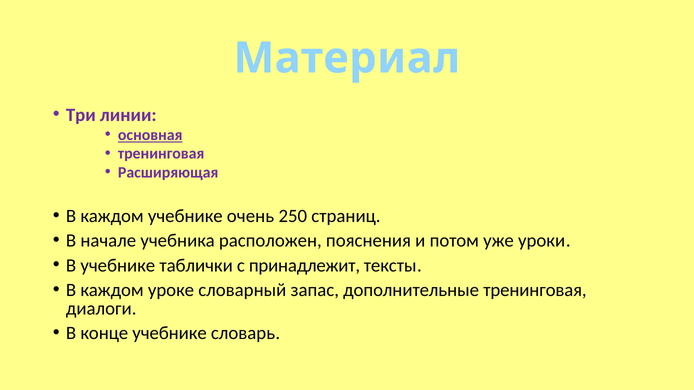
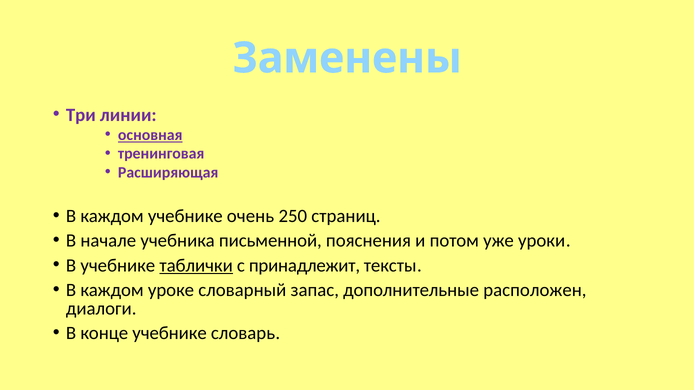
Материал: Материал -> Заменены
расположен: расположен -> письменной
таблички underline: none -> present
дополнительные тренинговая: тренинговая -> расположен
